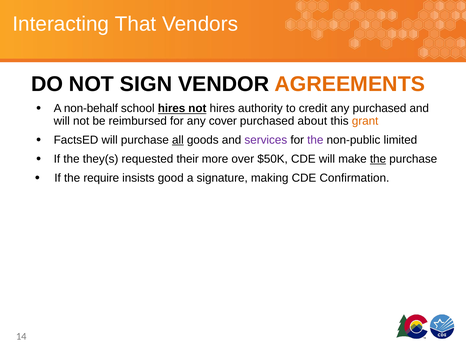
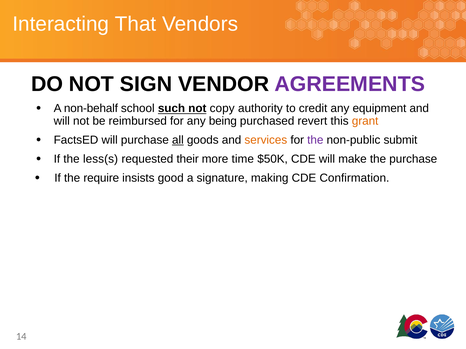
AGREEMENTS colour: orange -> purple
school hires: hires -> such
not hires: hires -> copy
any purchased: purchased -> equipment
cover: cover -> being
about: about -> revert
services colour: purple -> orange
limited: limited -> submit
they(s: they(s -> less(s
over: over -> time
the at (378, 159) underline: present -> none
